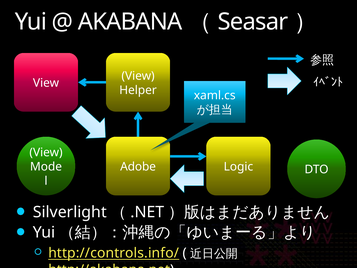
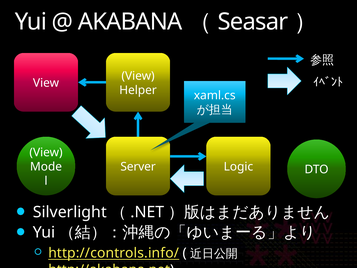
Adobe: Adobe -> Server
